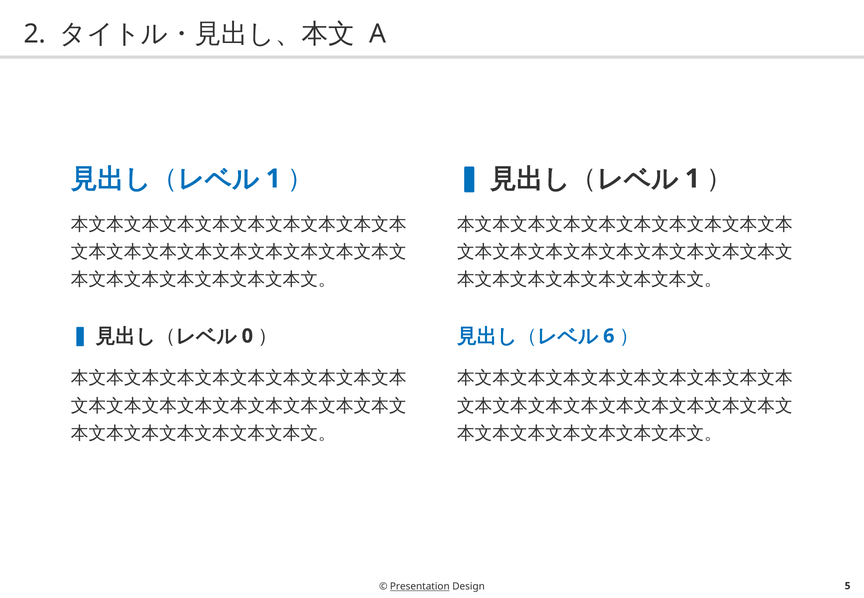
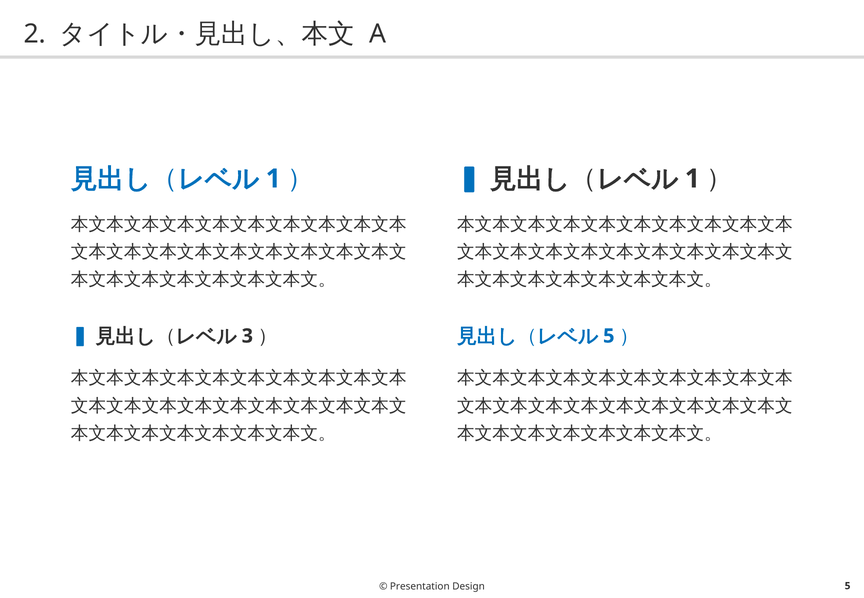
0: 0 -> 3
6 at (609, 336): 6 -> 5
Presentation underline: present -> none
